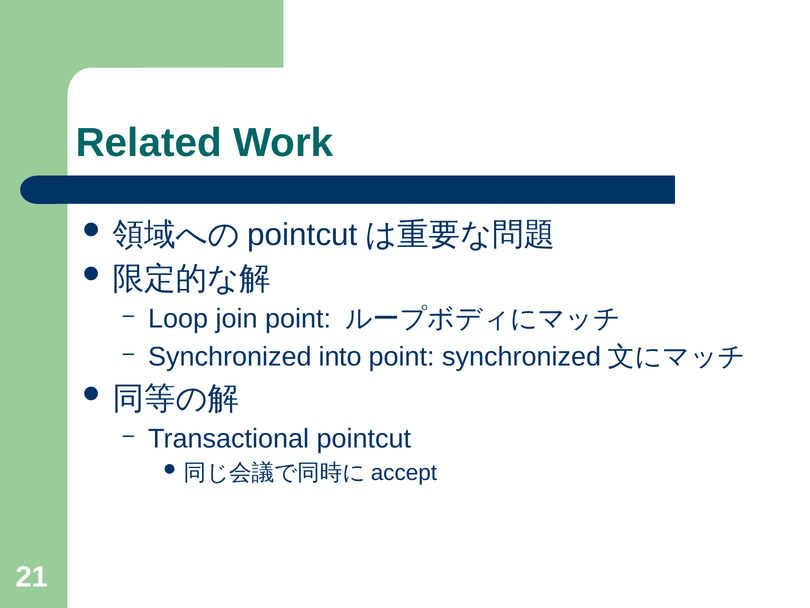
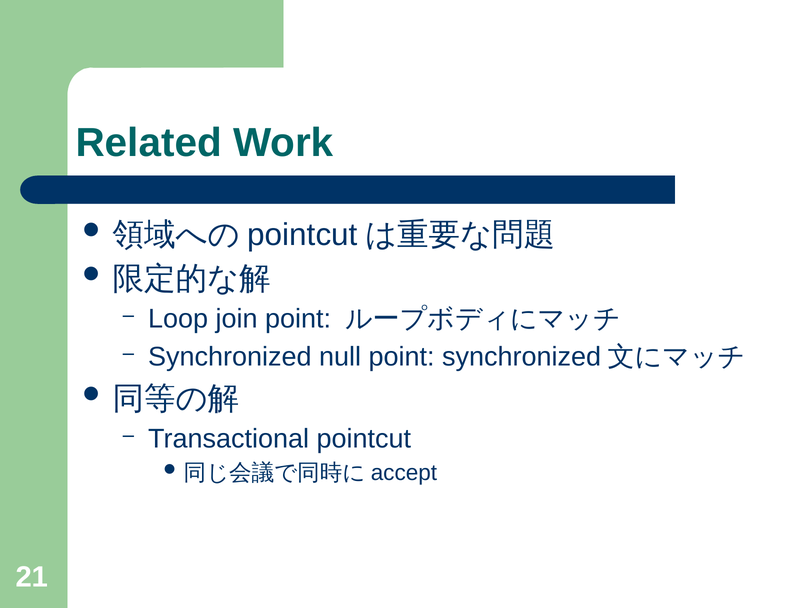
into: into -> null
